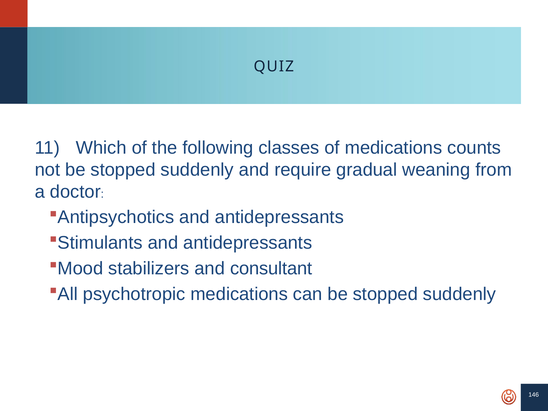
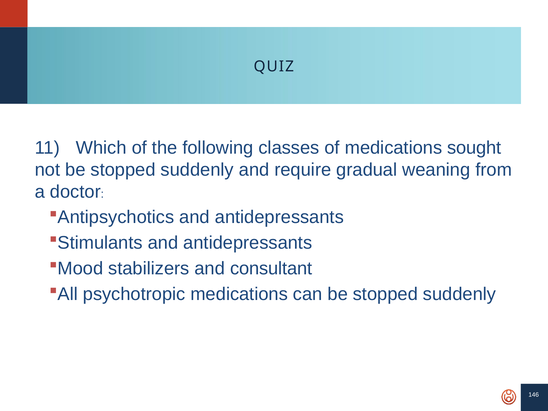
counts: counts -> sought
